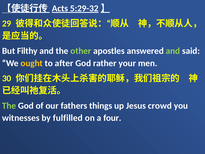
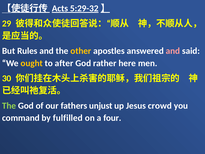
Filthy: Filthy -> Rules
other colour: light green -> yellow
and at (173, 51) colour: light green -> pink
your: your -> here
things: things -> unjust
witnesses: witnesses -> command
